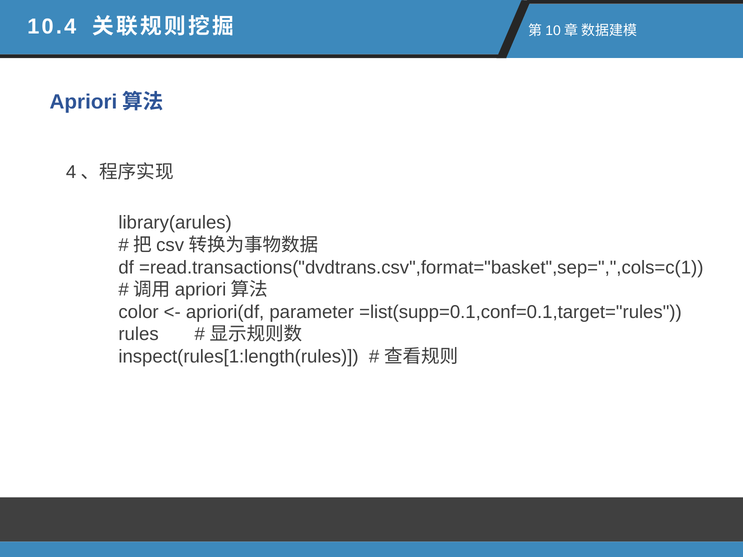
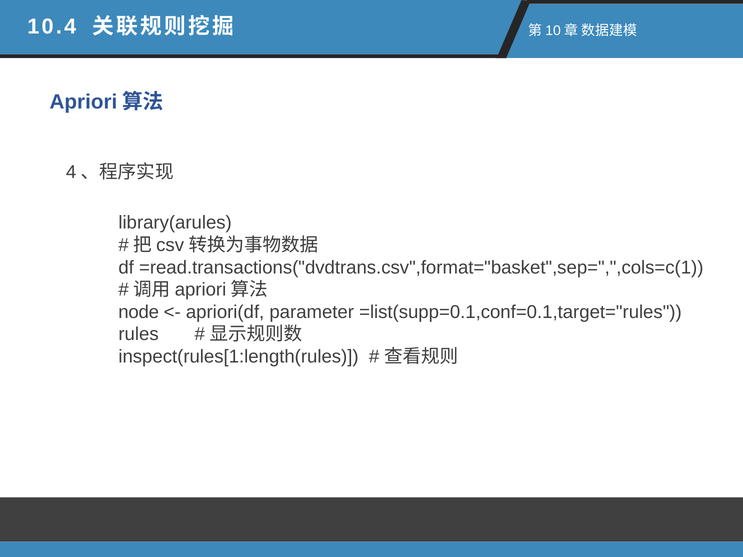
color: color -> node
